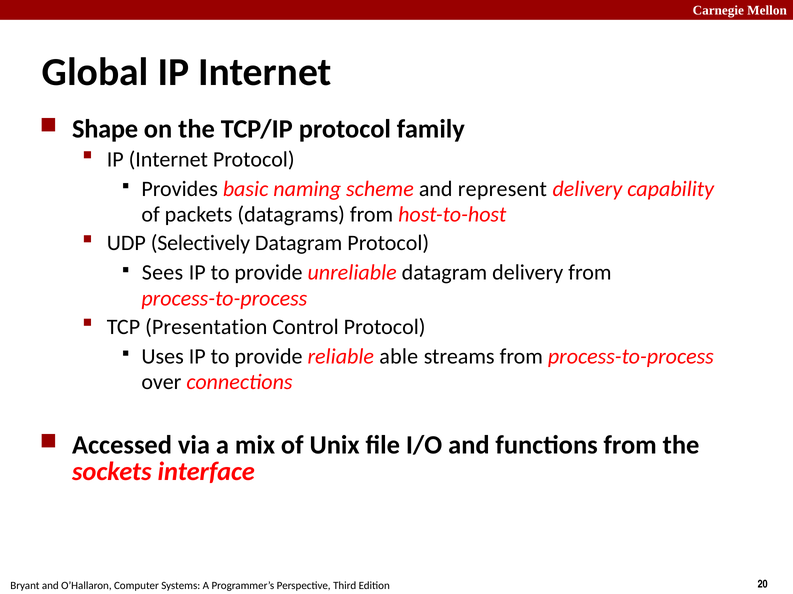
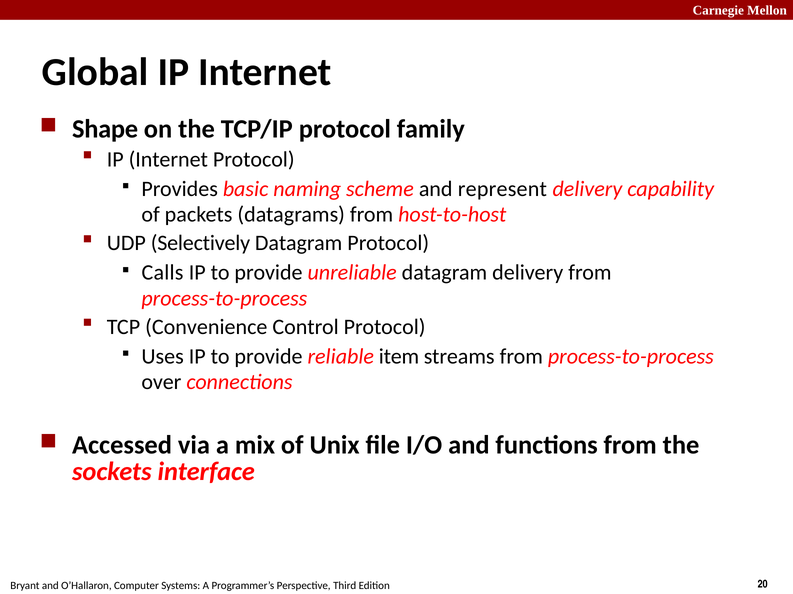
Sees: Sees -> Calls
Presentation: Presentation -> Convenience
able: able -> item
